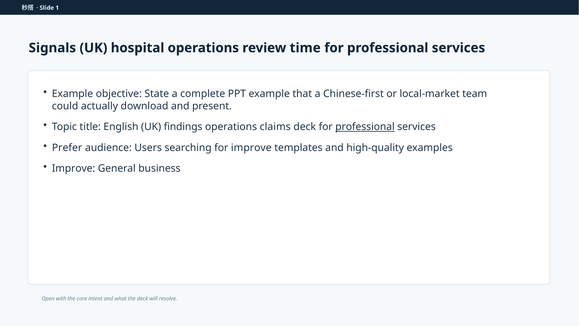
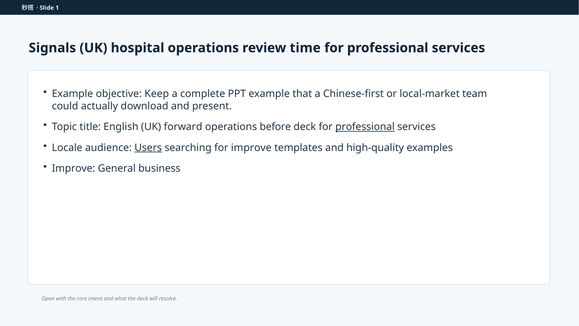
State: State -> Keep
findings: findings -> forward
claims: claims -> before
Prefer: Prefer -> Locale
Users underline: none -> present
